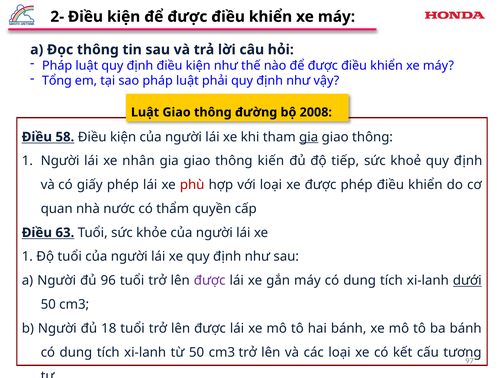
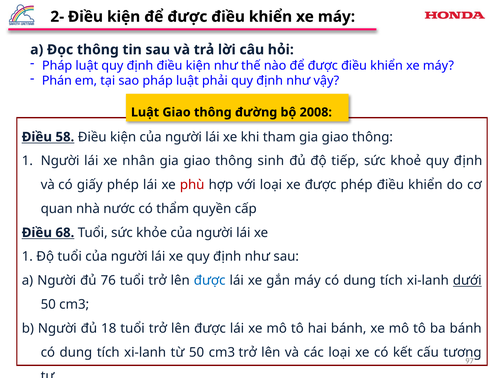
Tổng: Tổng -> Phán
gia at (309, 137) underline: present -> none
kiến: kiến -> sinh
63: 63 -> 68
96: 96 -> 76
được at (210, 281) colour: purple -> blue
